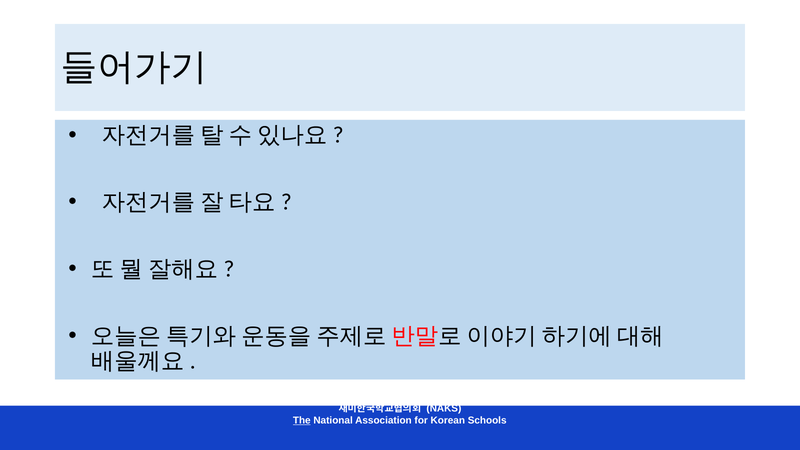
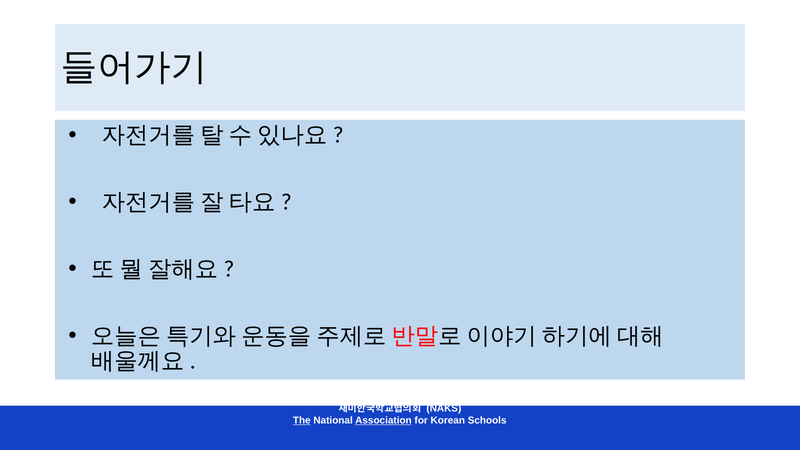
Association underline: none -> present
